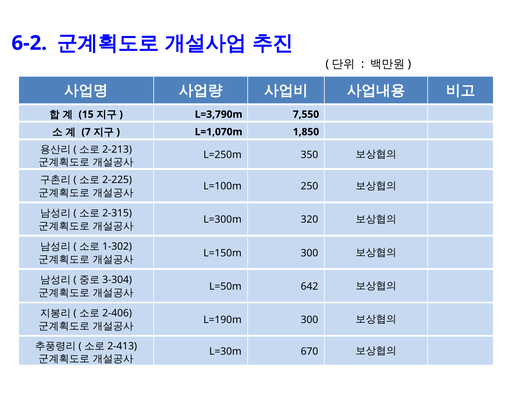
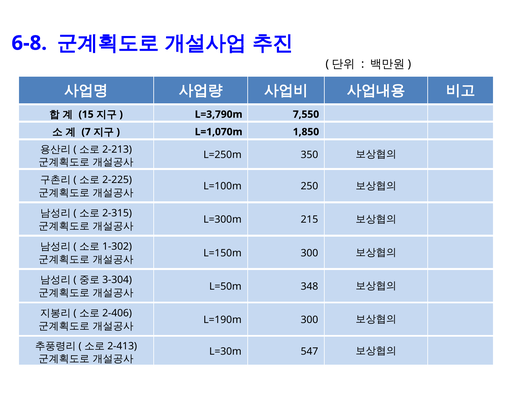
6-2: 6-2 -> 6-8
320: 320 -> 215
642: 642 -> 348
670: 670 -> 547
